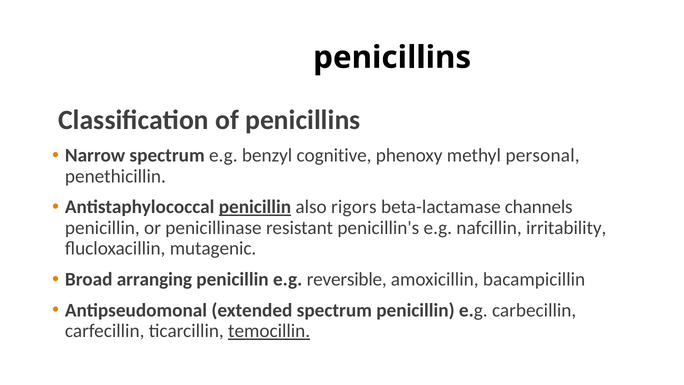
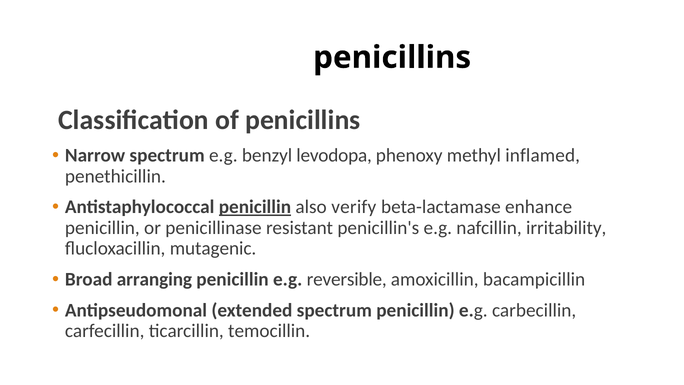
cognitive: cognitive -> levodopa
personal: personal -> inflamed
rigors: rigors -> verify
channels: channels -> enhance
temocillin underline: present -> none
